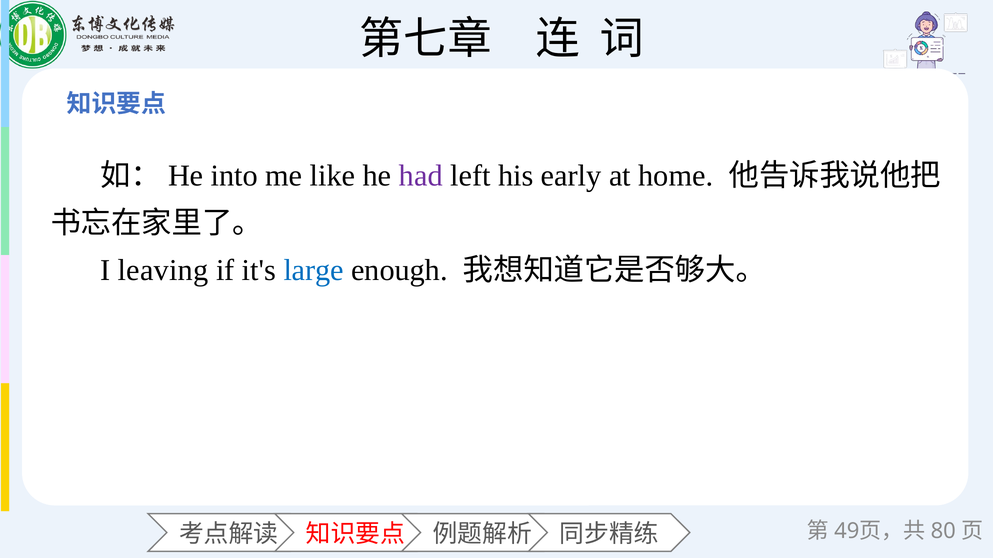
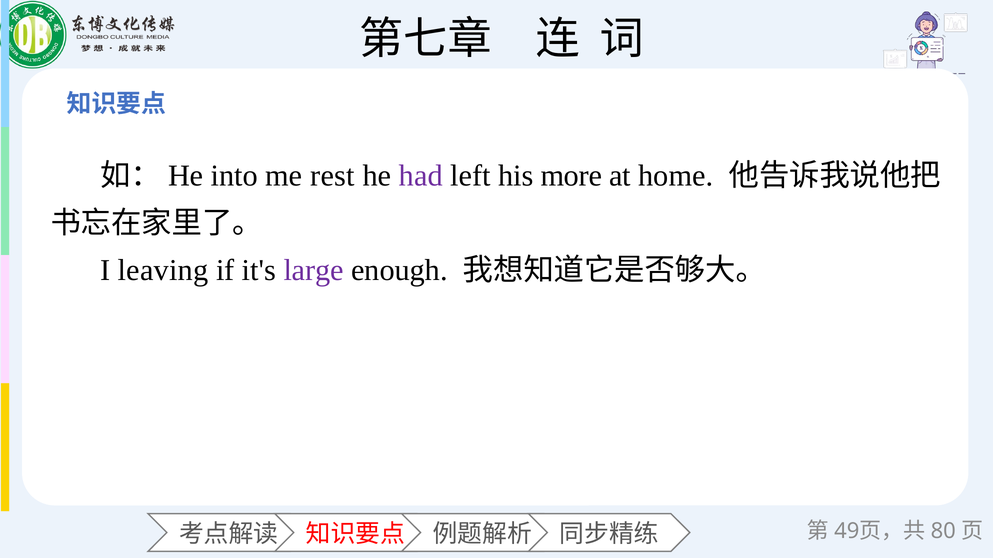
like: like -> rest
early: early -> more
large colour: blue -> purple
